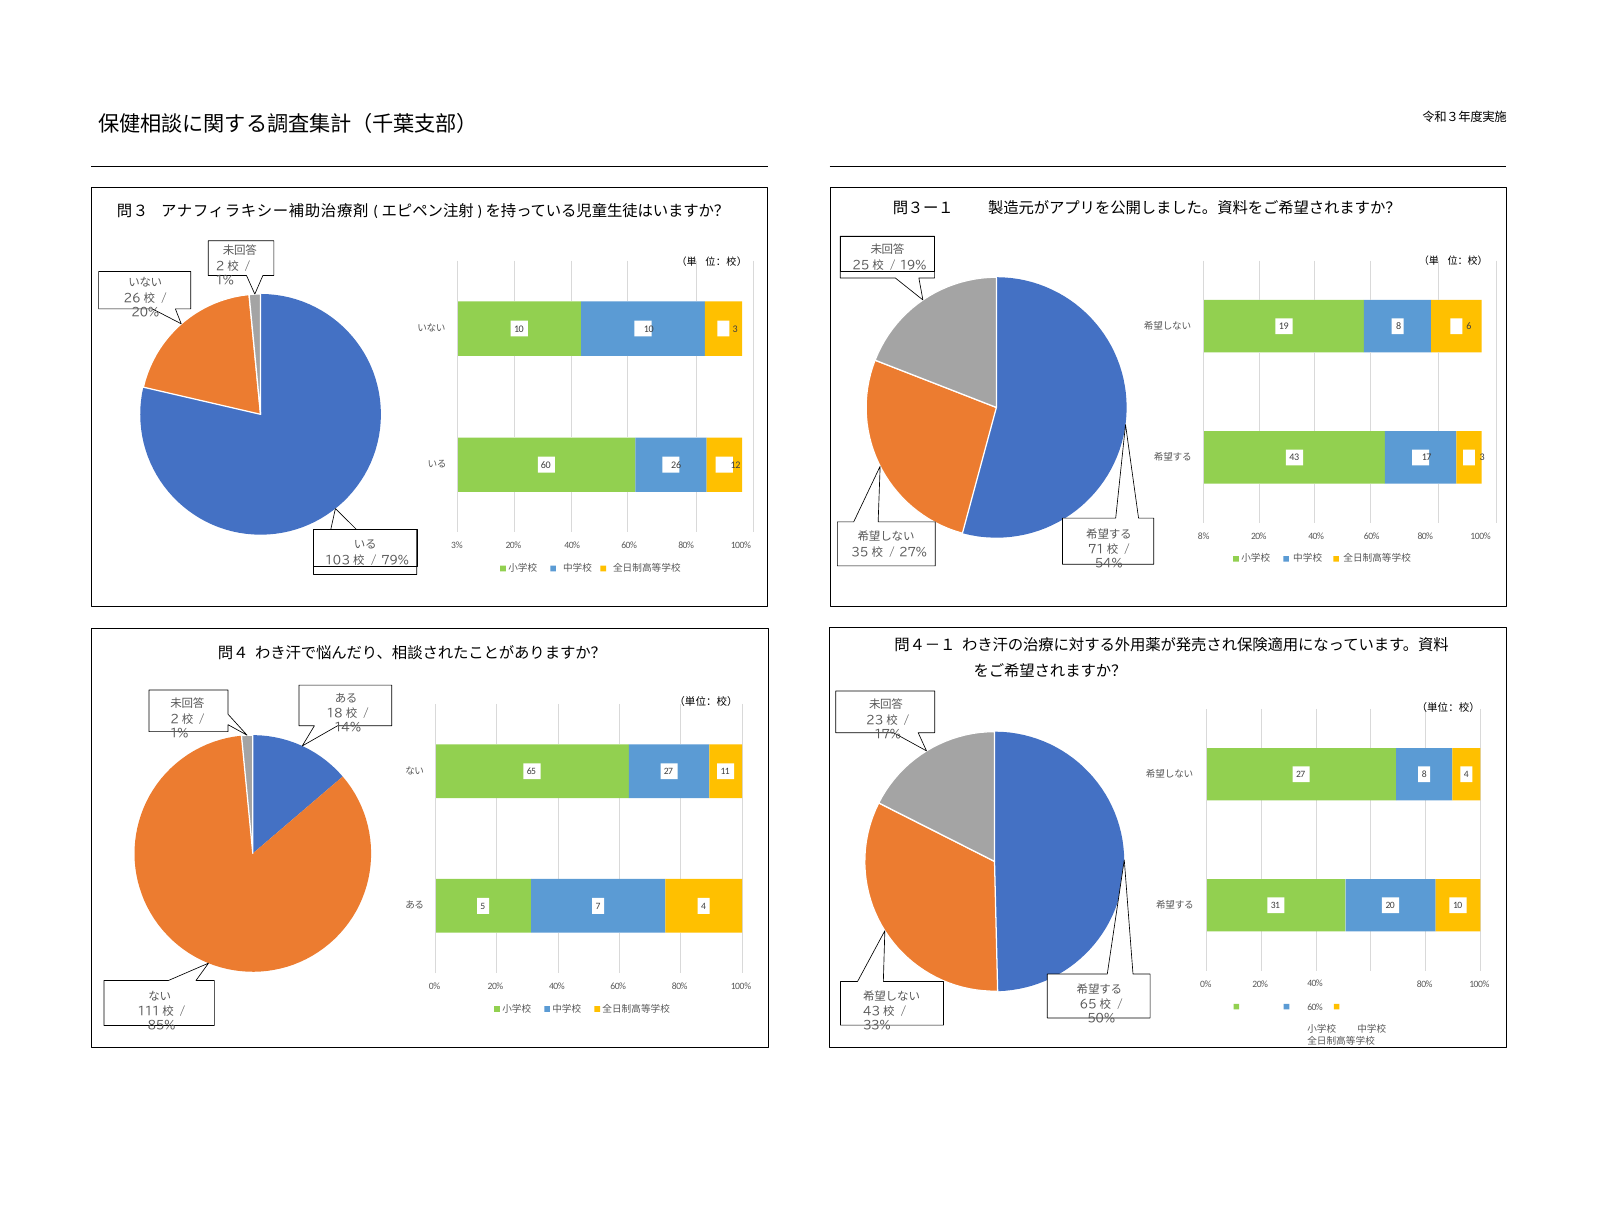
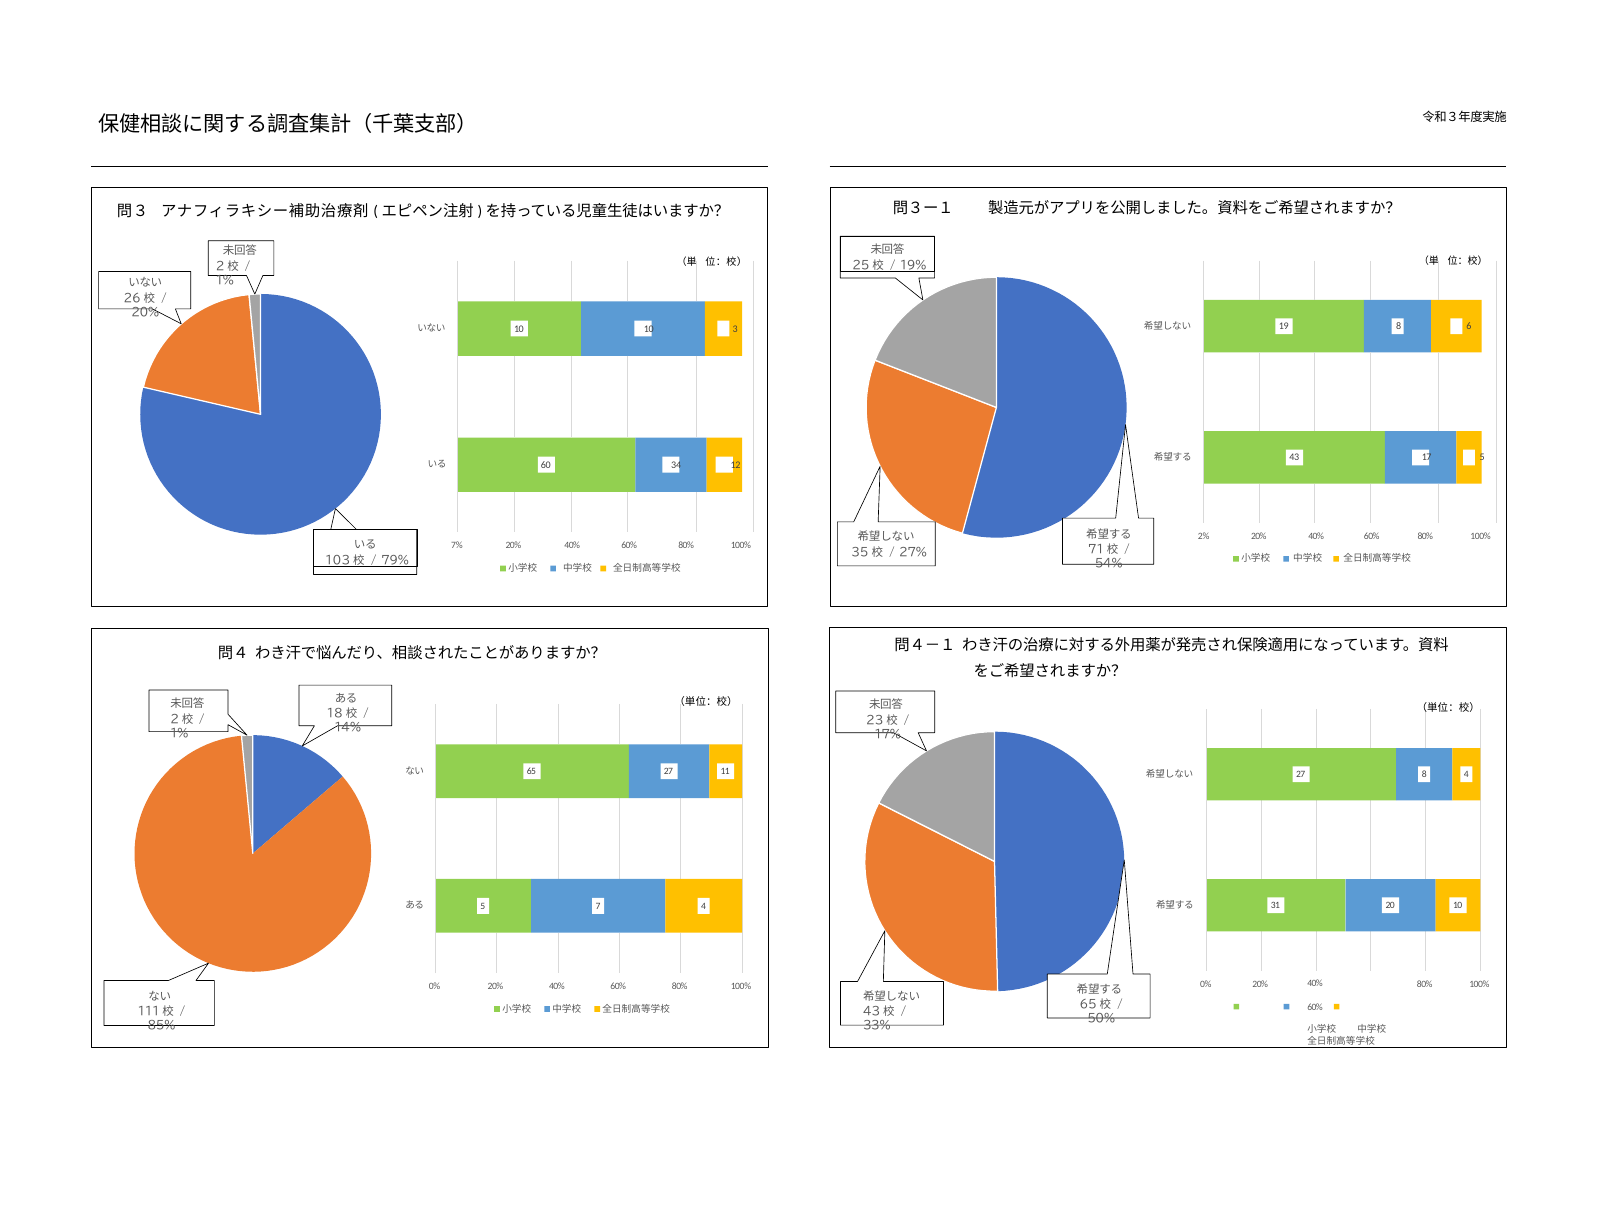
17 3: 3 -> 5
26: 26 -> 34
8%: 8% -> 2%
3%: 3% -> 7%
